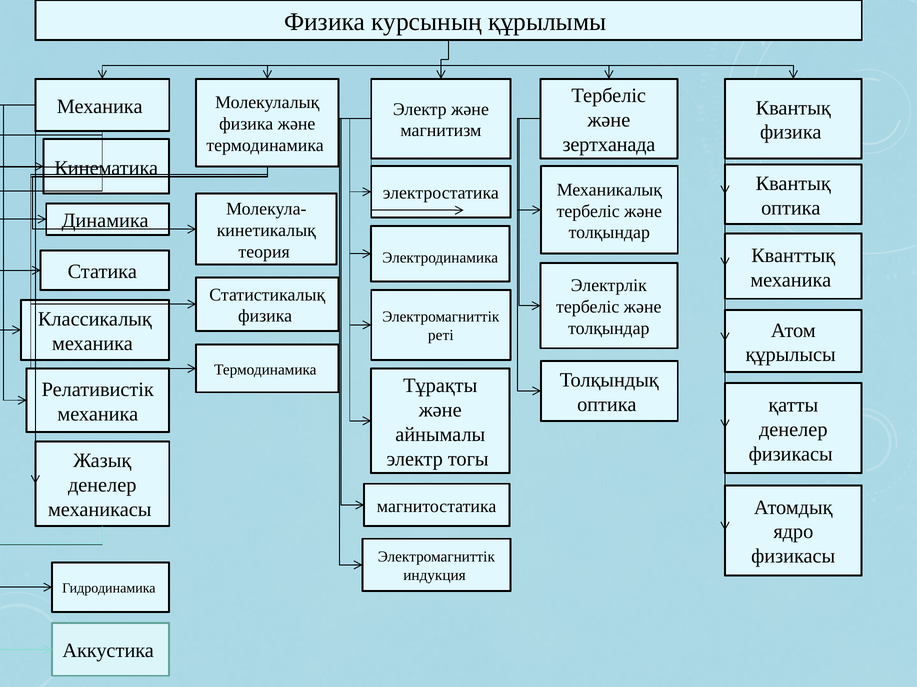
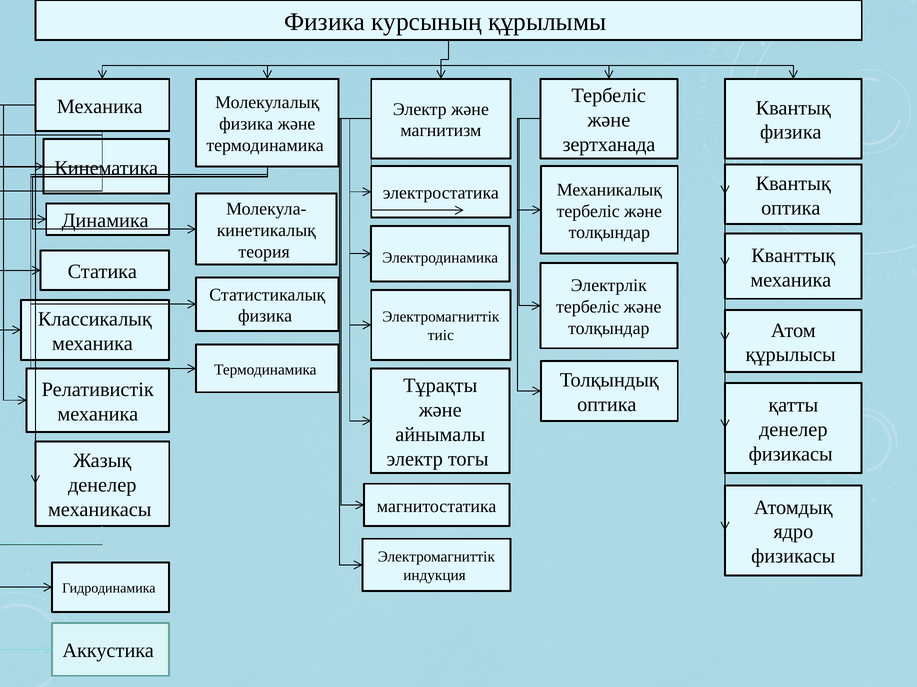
реті: реті -> тиіс
